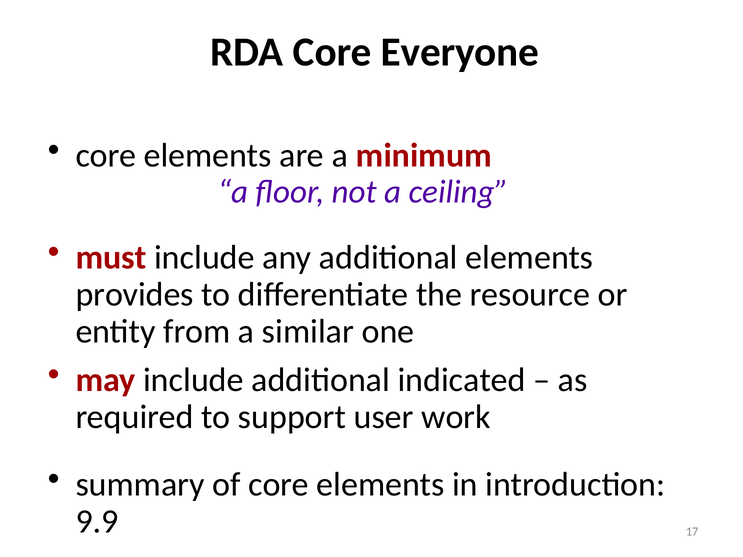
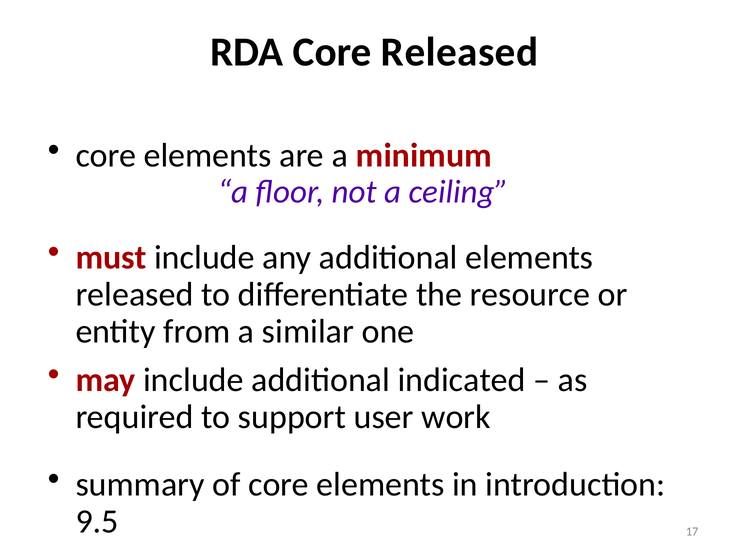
Core Everyone: Everyone -> Released
provides at (135, 295): provides -> released
9.9: 9.9 -> 9.5
